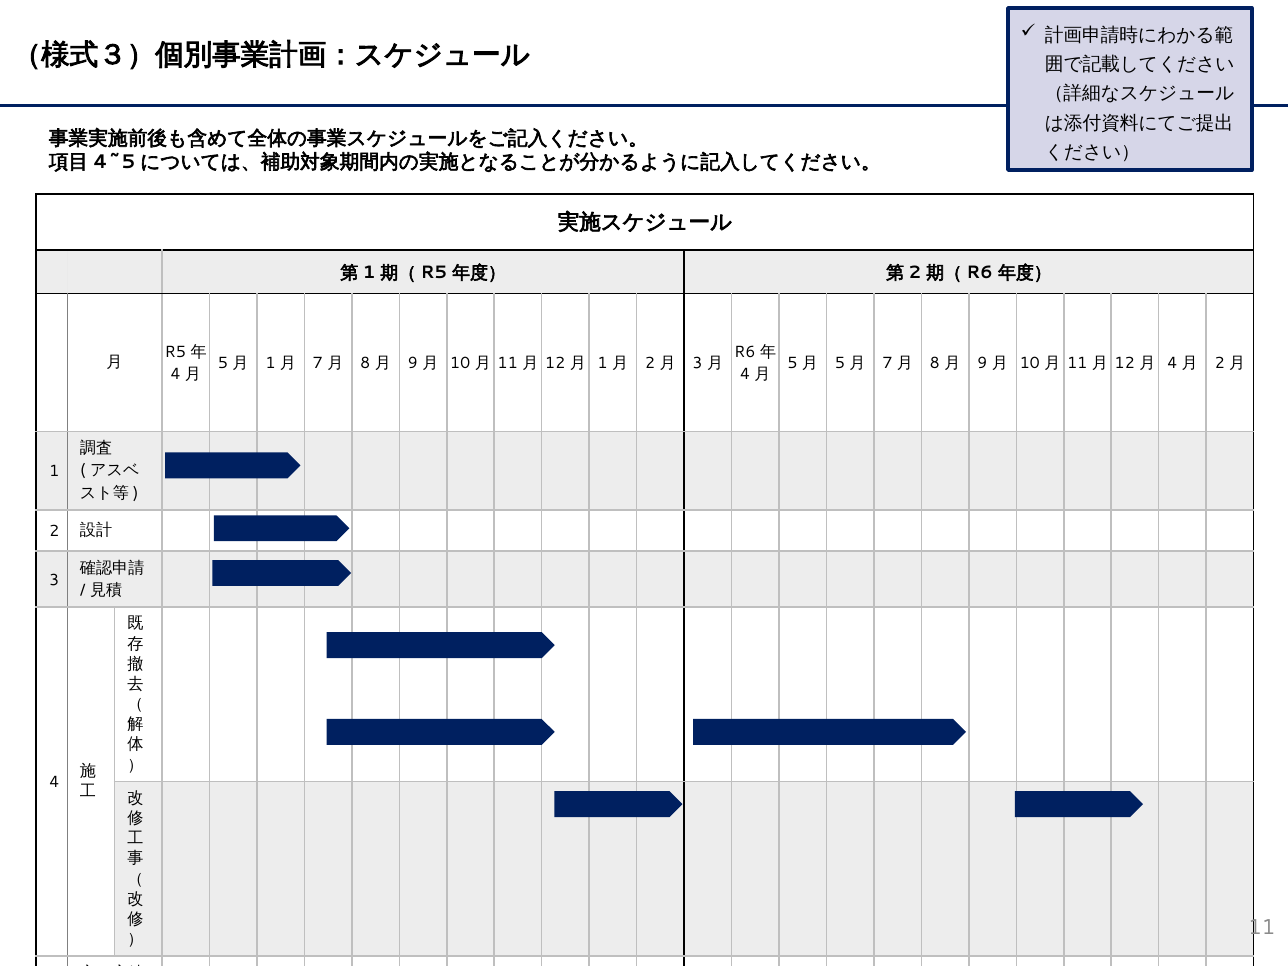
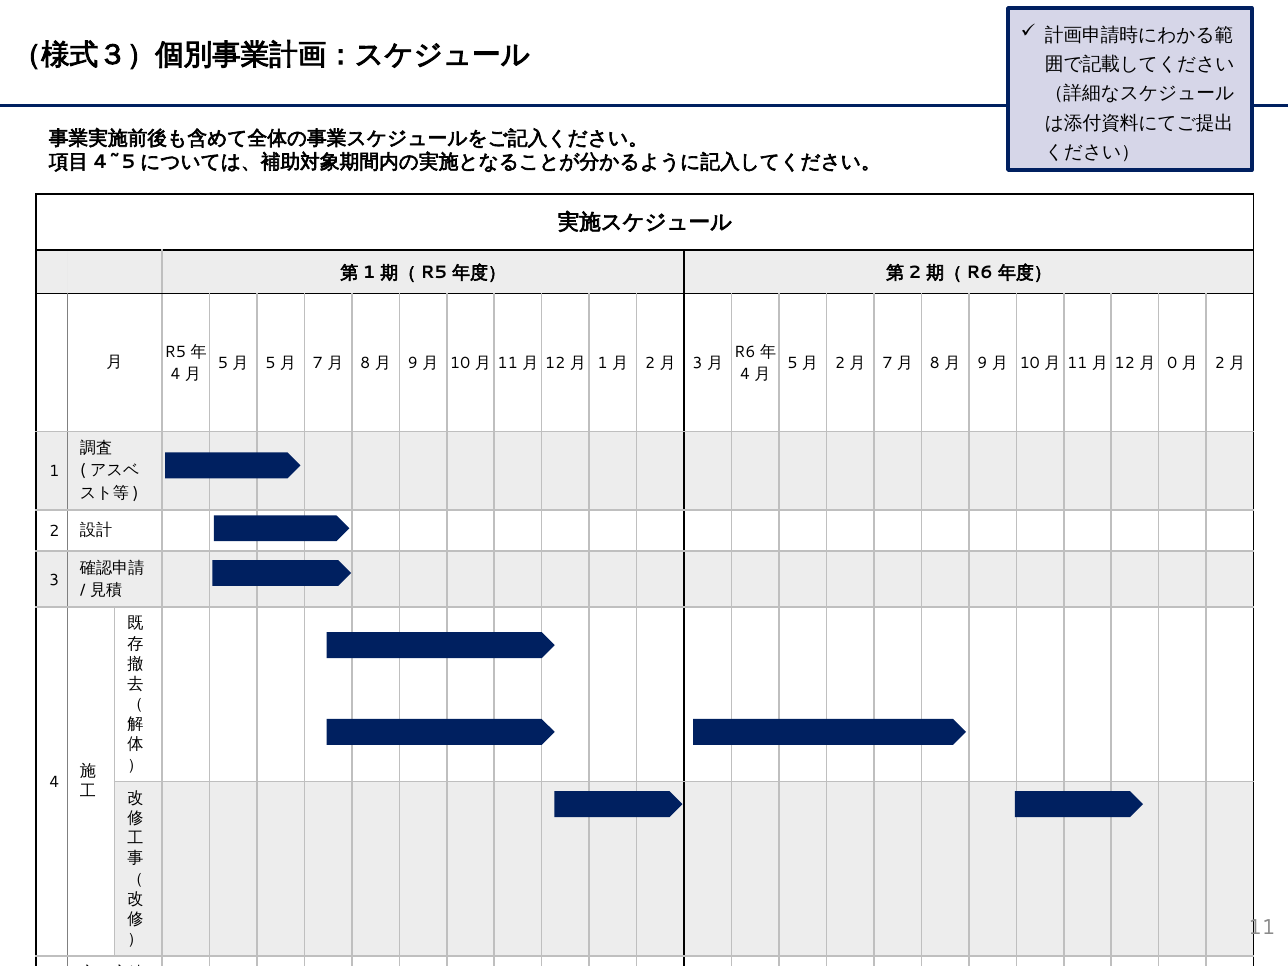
1 at (270, 363): 1 -> 5
5 at (840, 363): 5 -> 2
4 at (1172, 363): 4 -> 0
